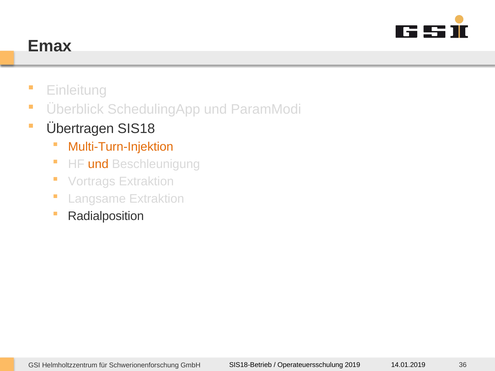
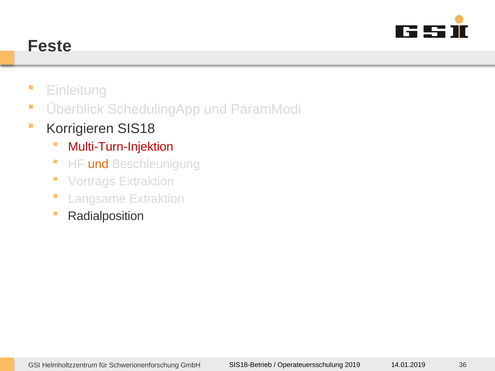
Emax: Emax -> Feste
Übertragen: Übertragen -> Korrigieren
Multi-Turn-Injektion colour: orange -> red
